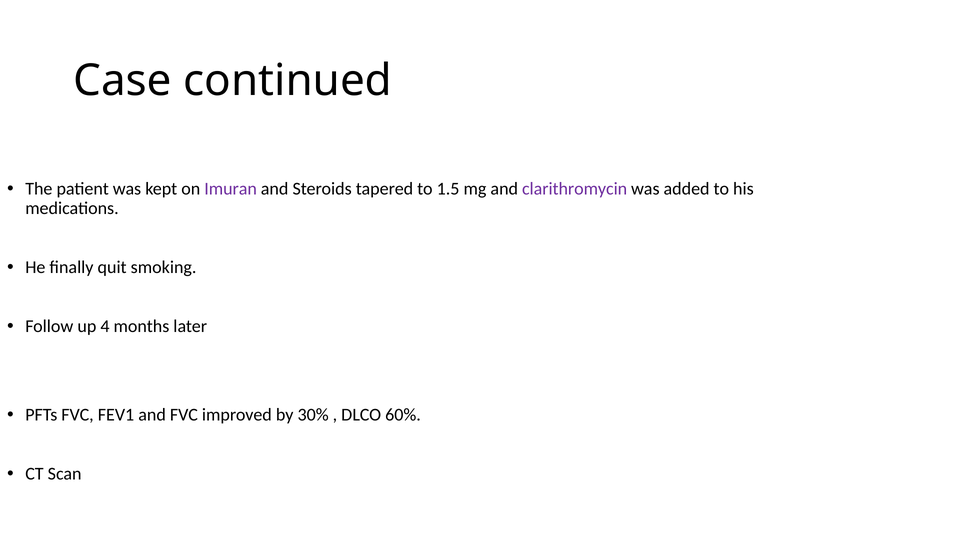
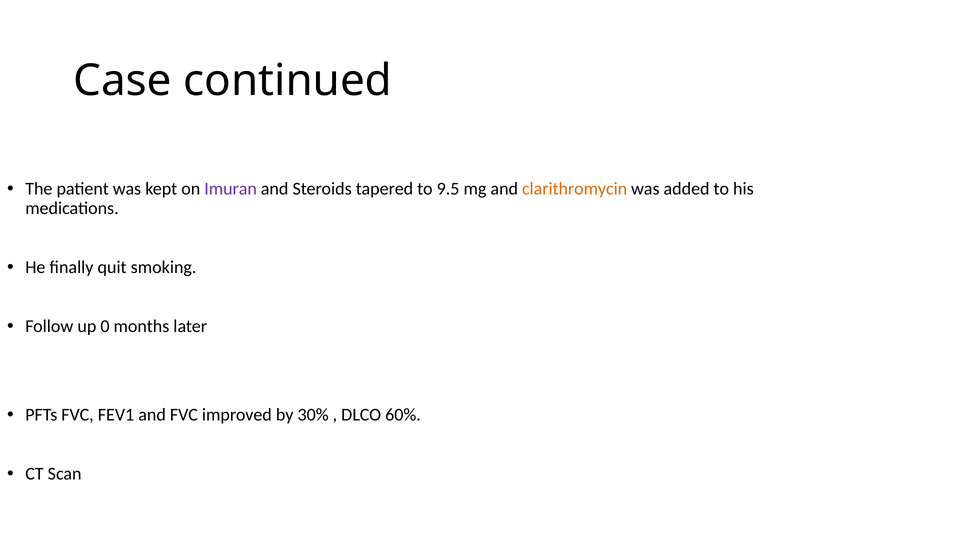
1.5: 1.5 -> 9.5
clarithromycin colour: purple -> orange
4: 4 -> 0
